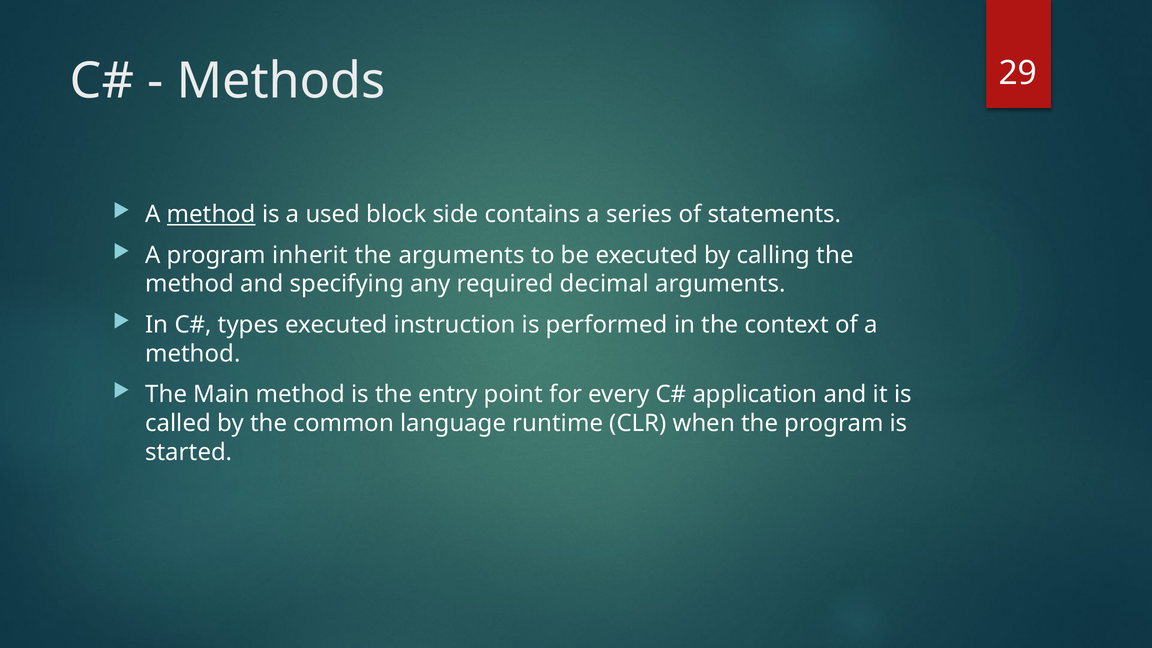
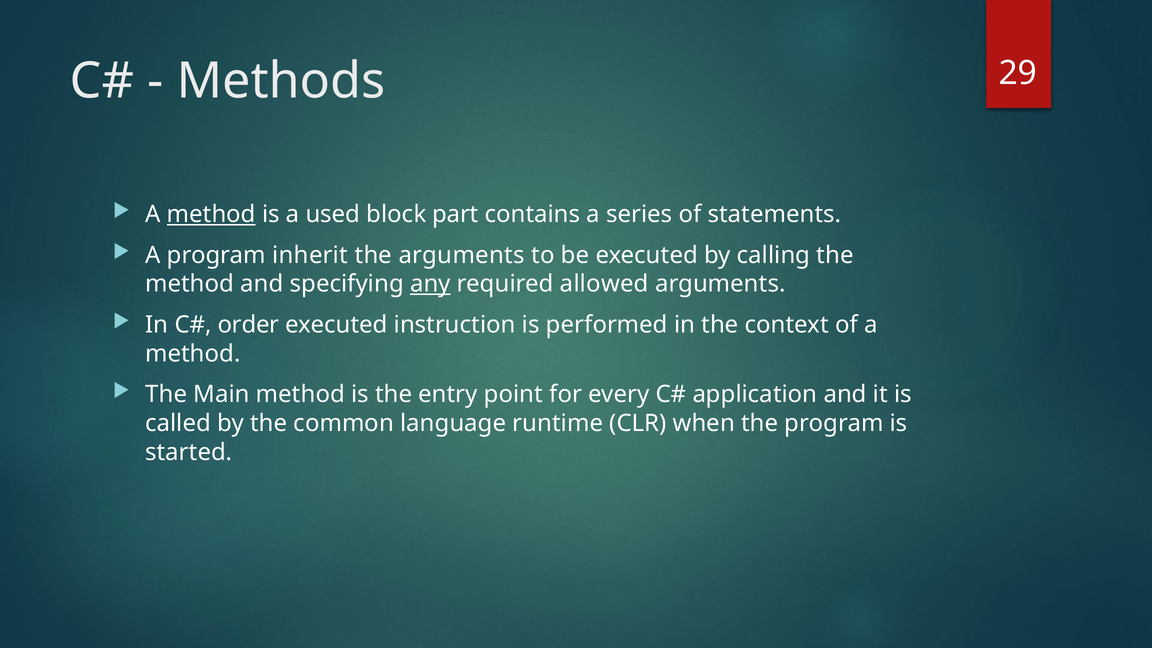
side: side -> part
any underline: none -> present
decimal: decimal -> allowed
types: types -> order
